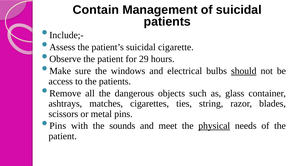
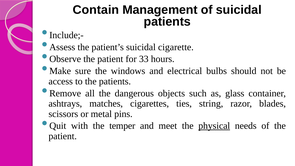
29: 29 -> 33
should underline: present -> none
Pins at (58, 126): Pins -> Quit
sounds: sounds -> temper
